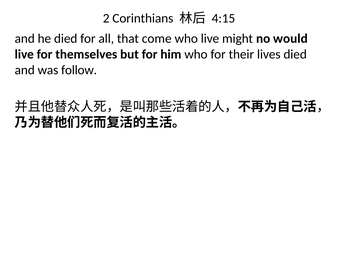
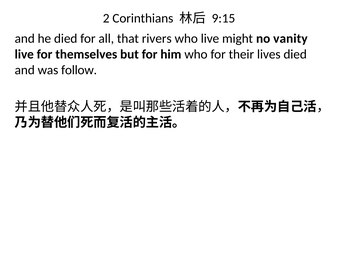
4:15: 4:15 -> 9:15
come: come -> rivers
would: would -> vanity
